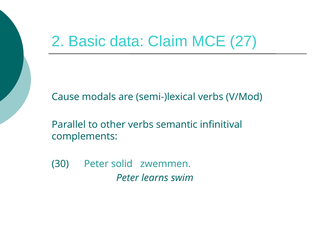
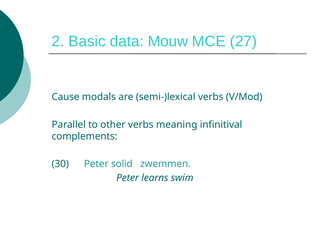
Claim: Claim -> Mouw
semantic: semantic -> meaning
